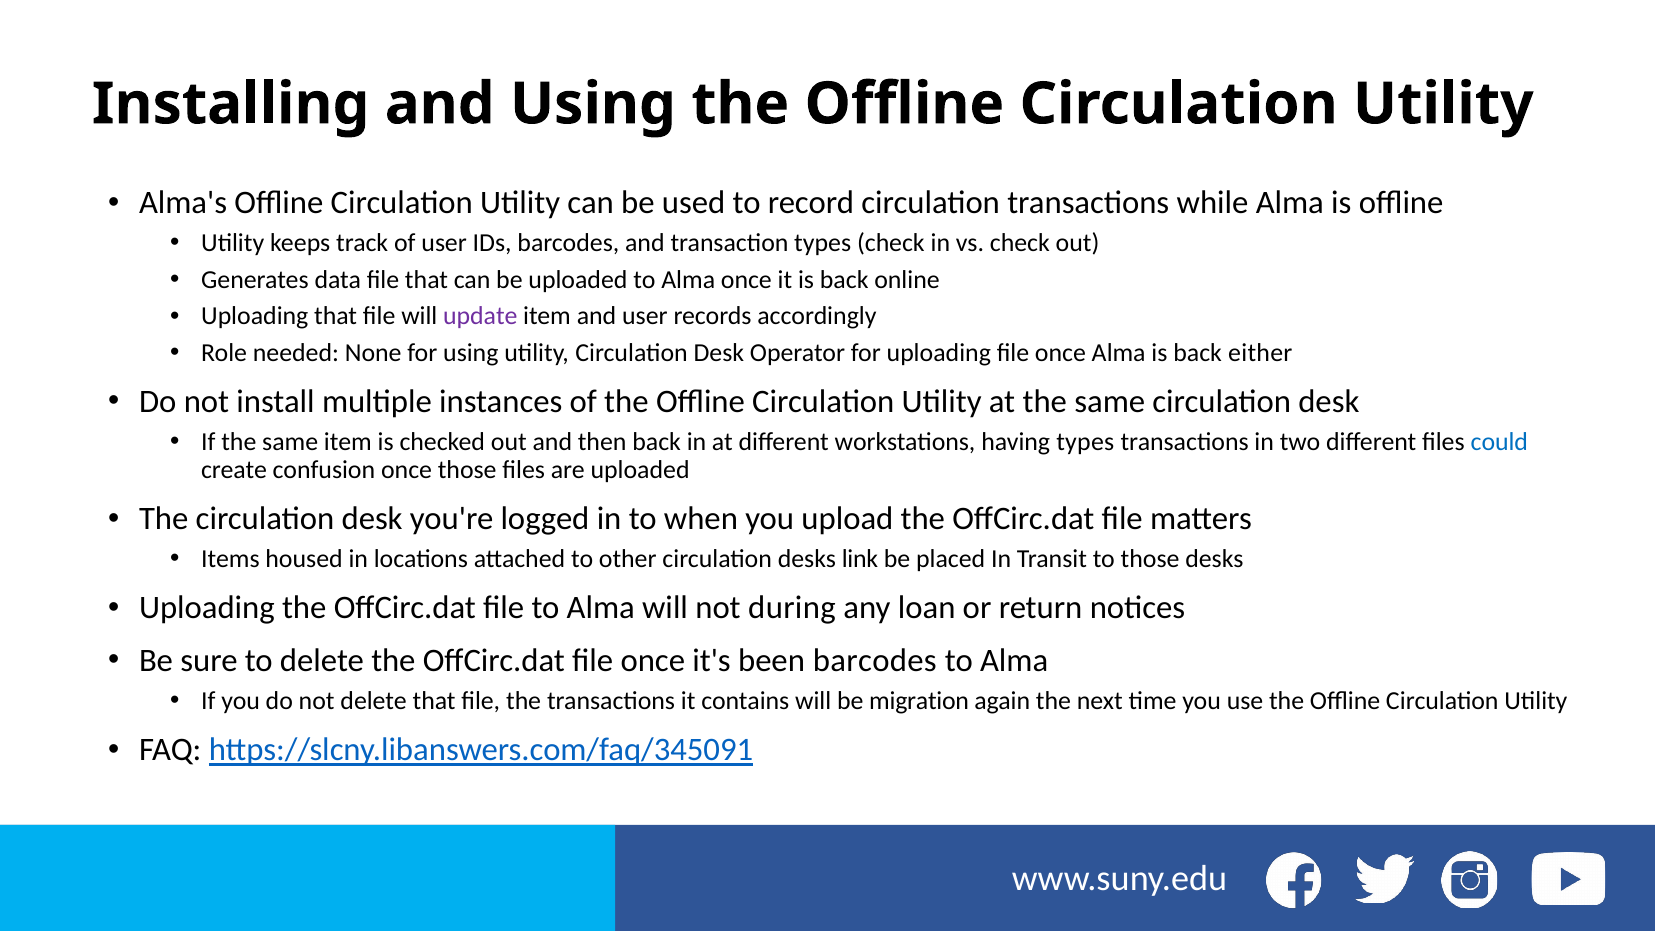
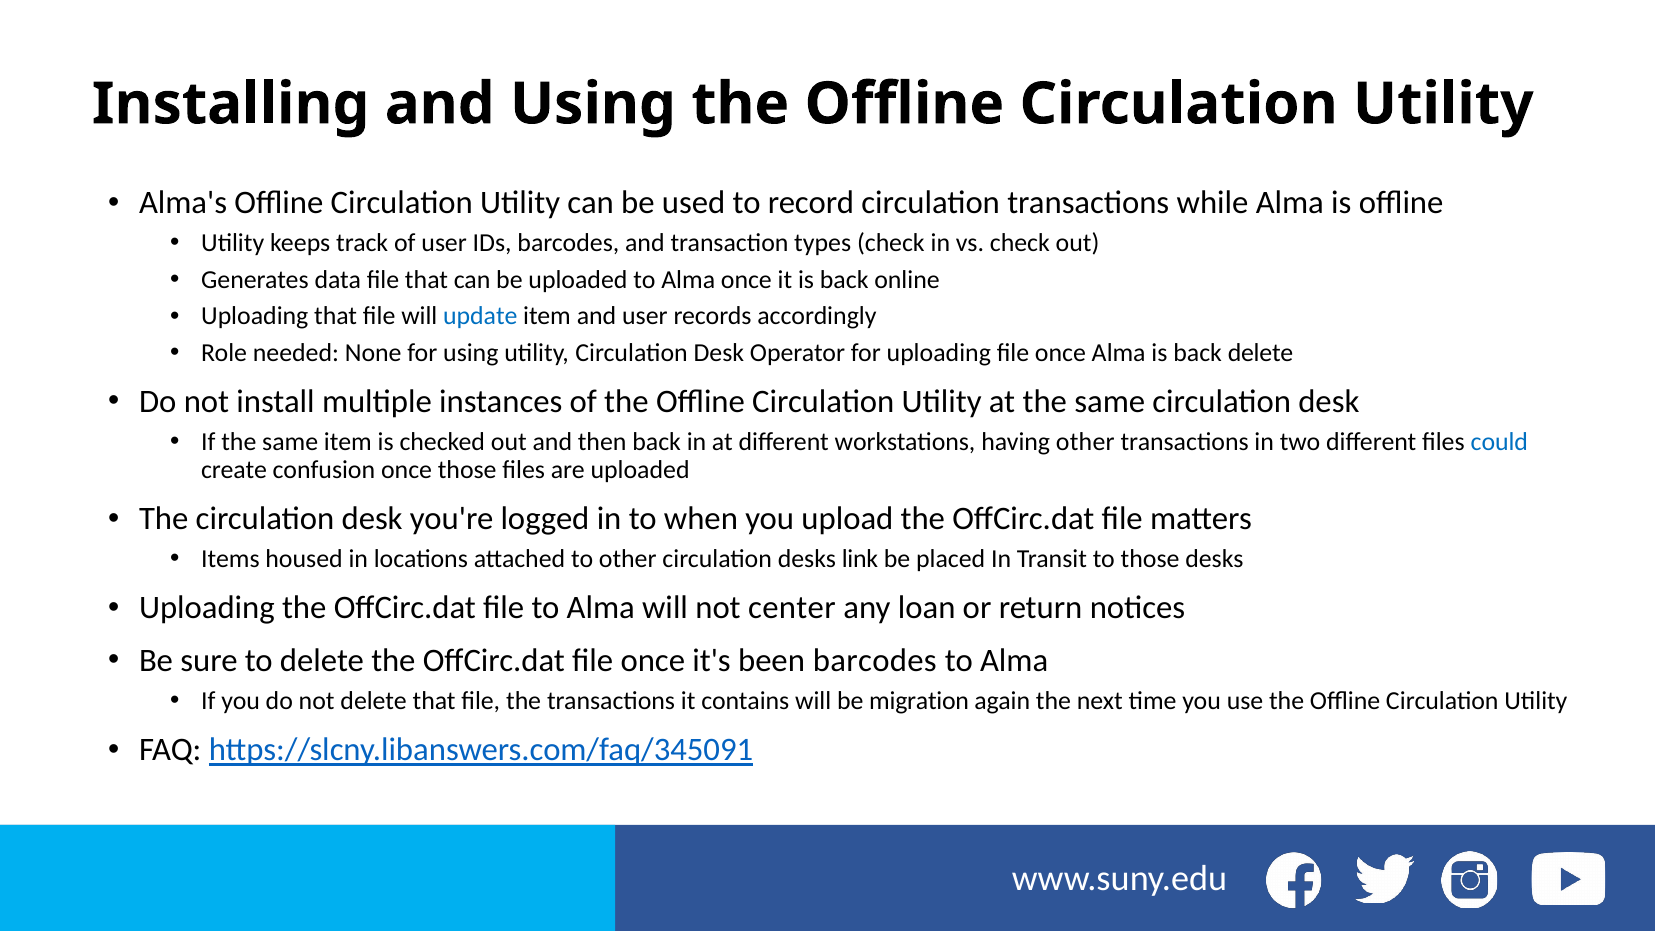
update colour: purple -> blue
back either: either -> delete
having types: types -> other
during: during -> center
